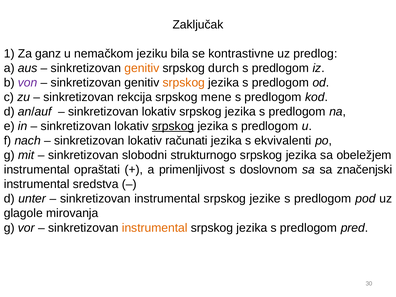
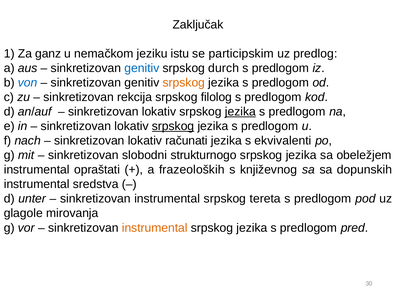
bila: bila -> istu
kontrastivne: kontrastivne -> participskim
genitiv at (142, 68) colour: orange -> blue
von colour: purple -> blue
mene: mene -> filolog
jezika at (240, 112) underline: none -> present
primenljivost: primenljivost -> frazeoloških
doslovnom: doslovnom -> književnog
značenjski: značenjski -> dopunskih
jezike: jezike -> tereta
